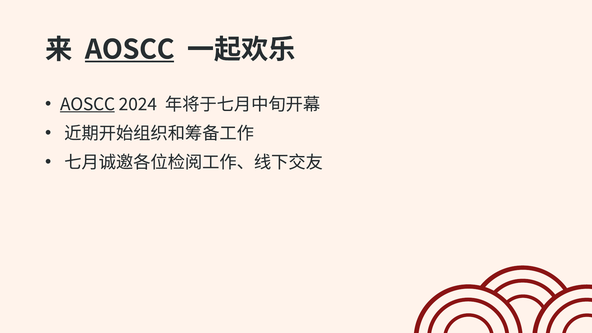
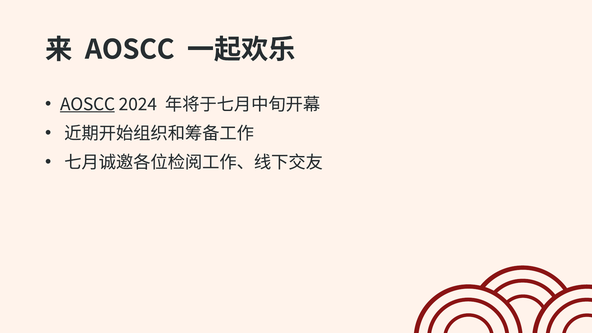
AOSCC at (130, 50) underline: present -> none
